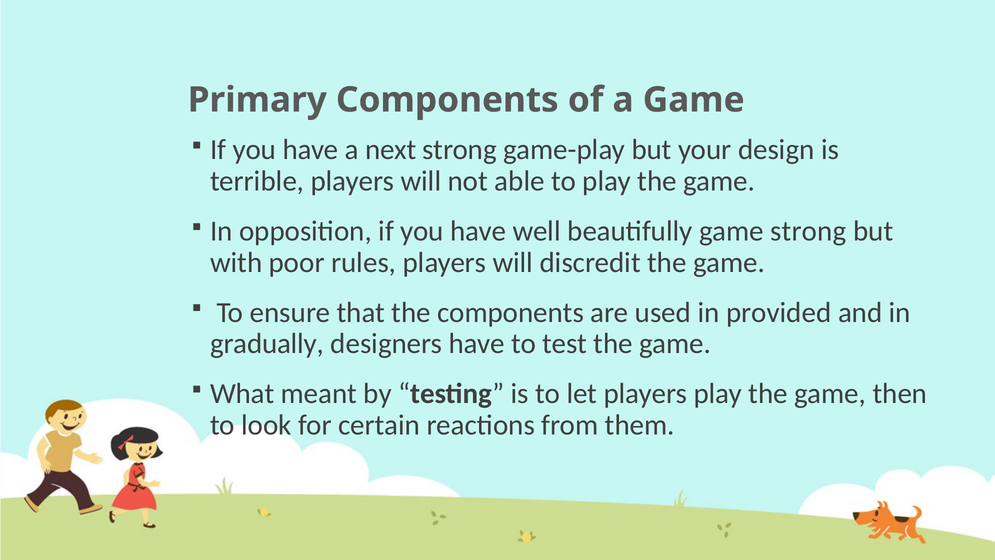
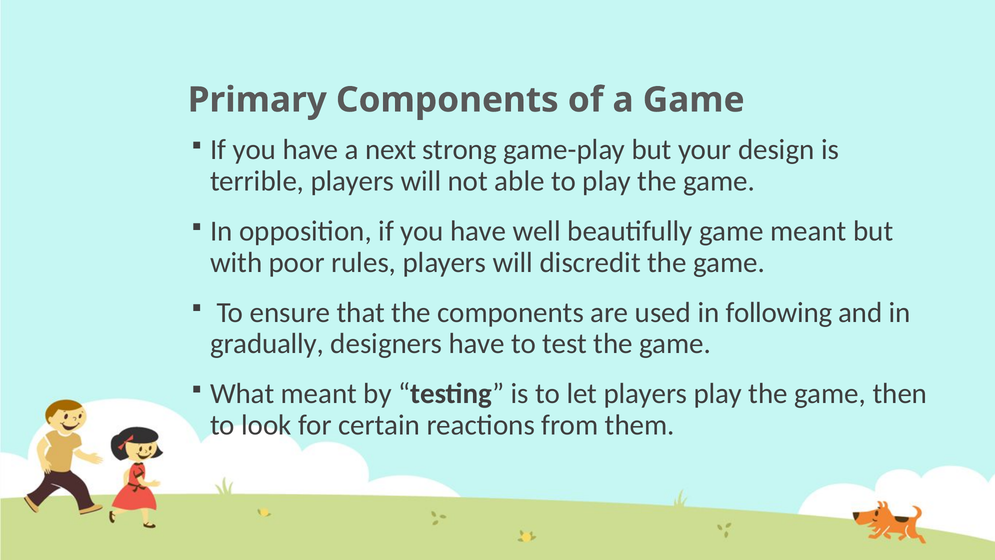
game strong: strong -> meant
provided: provided -> following
